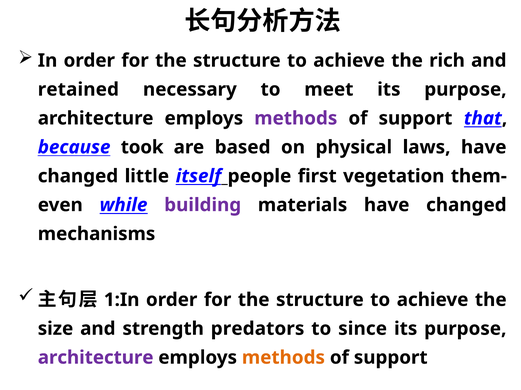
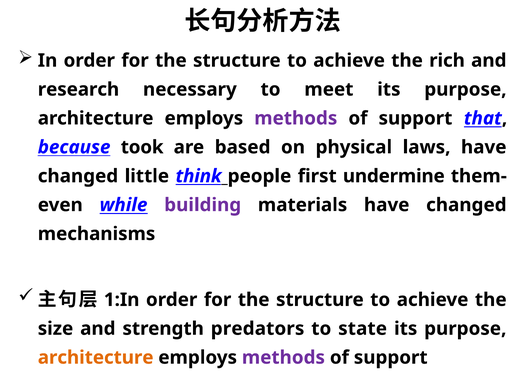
retained: retained -> research
itself: itself -> think
vegetation: vegetation -> undermine
since: since -> state
architecture at (96, 358) colour: purple -> orange
methods at (283, 358) colour: orange -> purple
